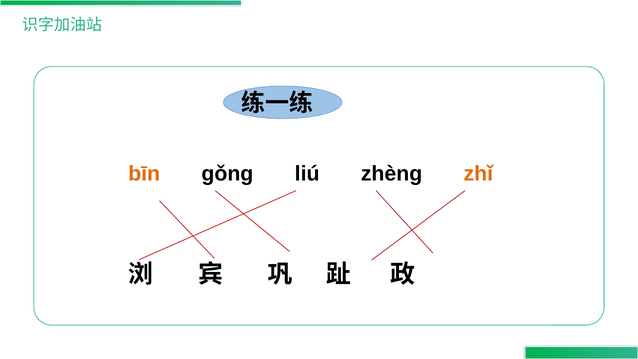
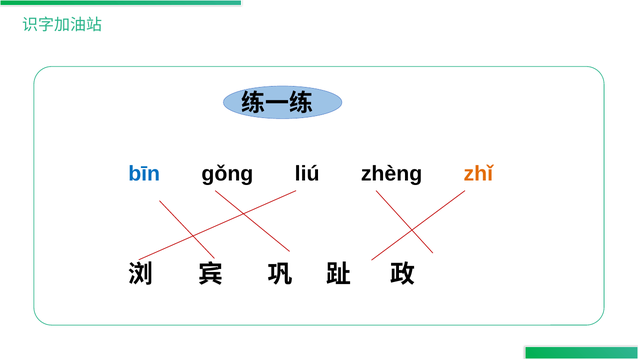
bīn colour: orange -> blue
